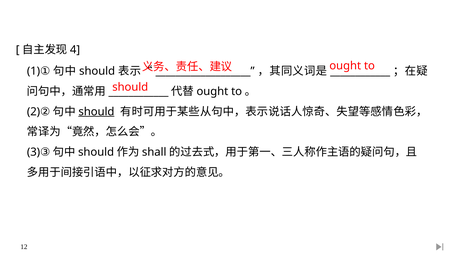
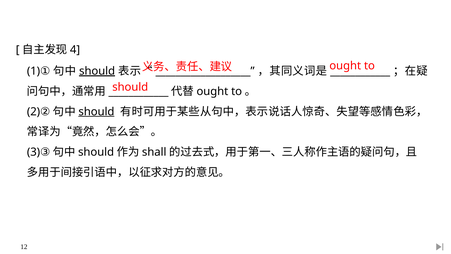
should at (97, 71) underline: none -> present
